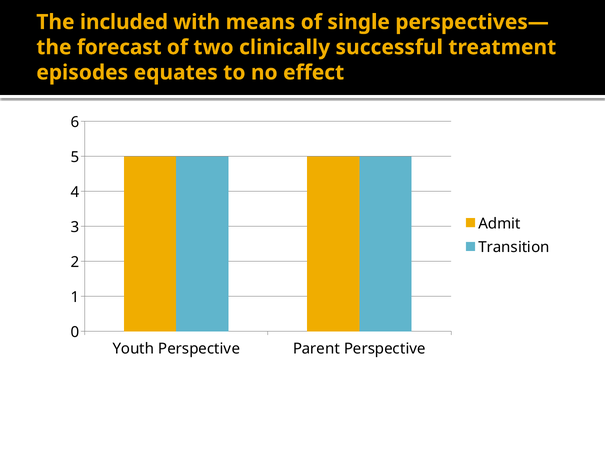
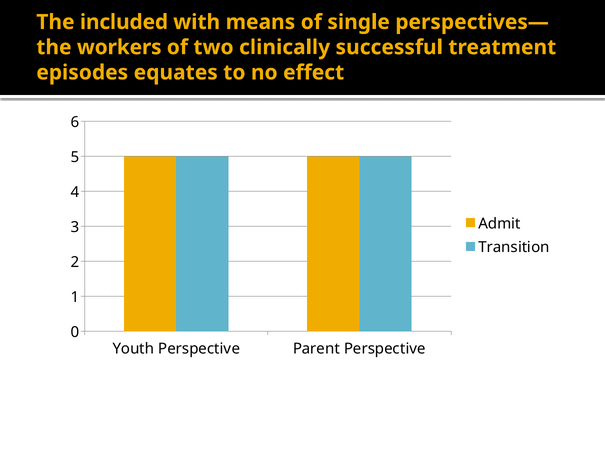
forecast: forecast -> workers
